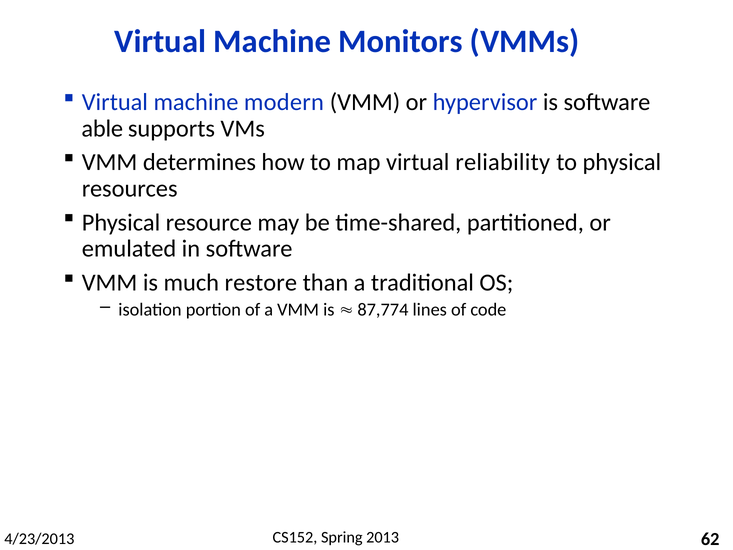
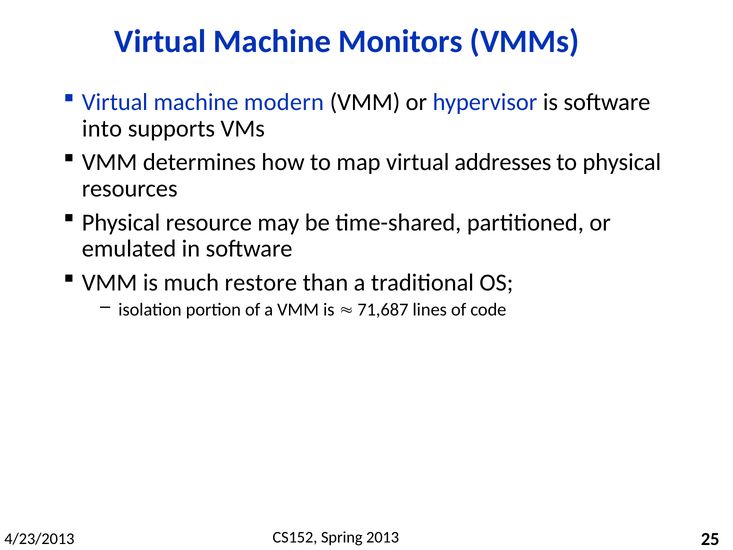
able: able -> into
reliability: reliability -> addresses
87,774: 87,774 -> 71,687
62: 62 -> 25
